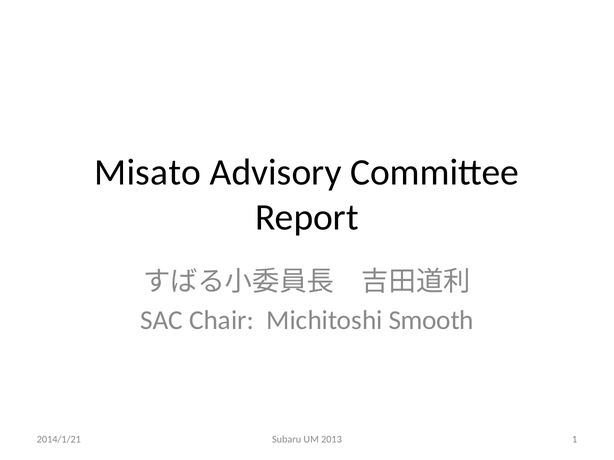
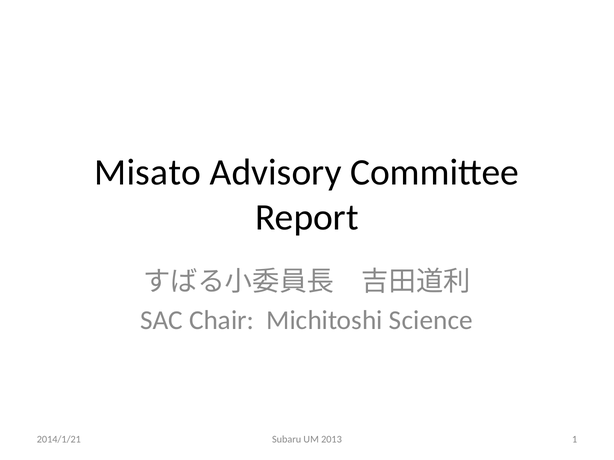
Smooth: Smooth -> Science
